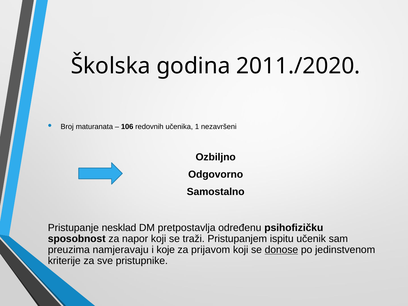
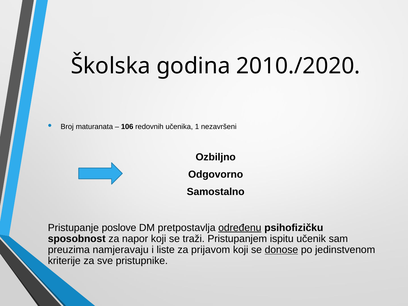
2011./2020: 2011./2020 -> 2010./2020
nesklad: nesklad -> poslove
određenu underline: none -> present
koje: koje -> liste
